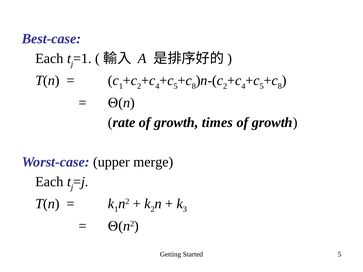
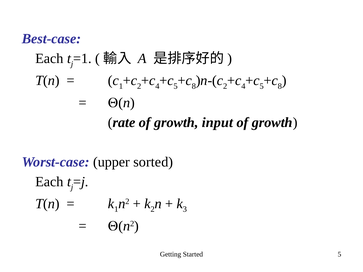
times: times -> input
merge: merge -> sorted
